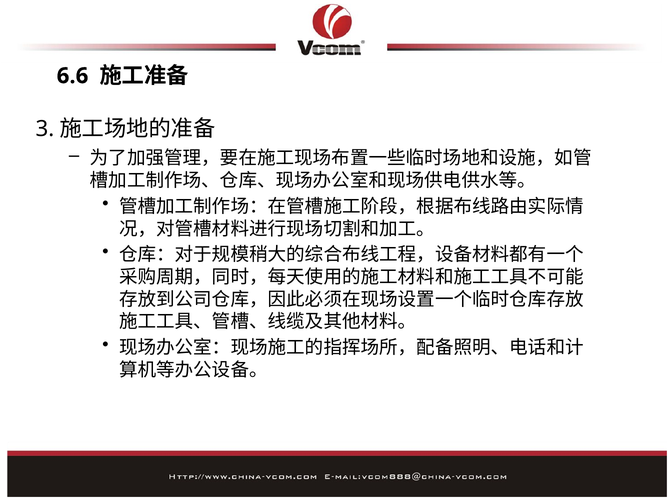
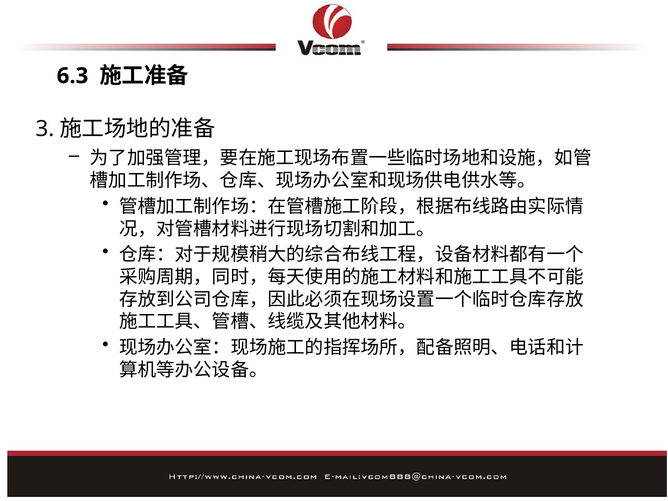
6.6: 6.6 -> 6.3
